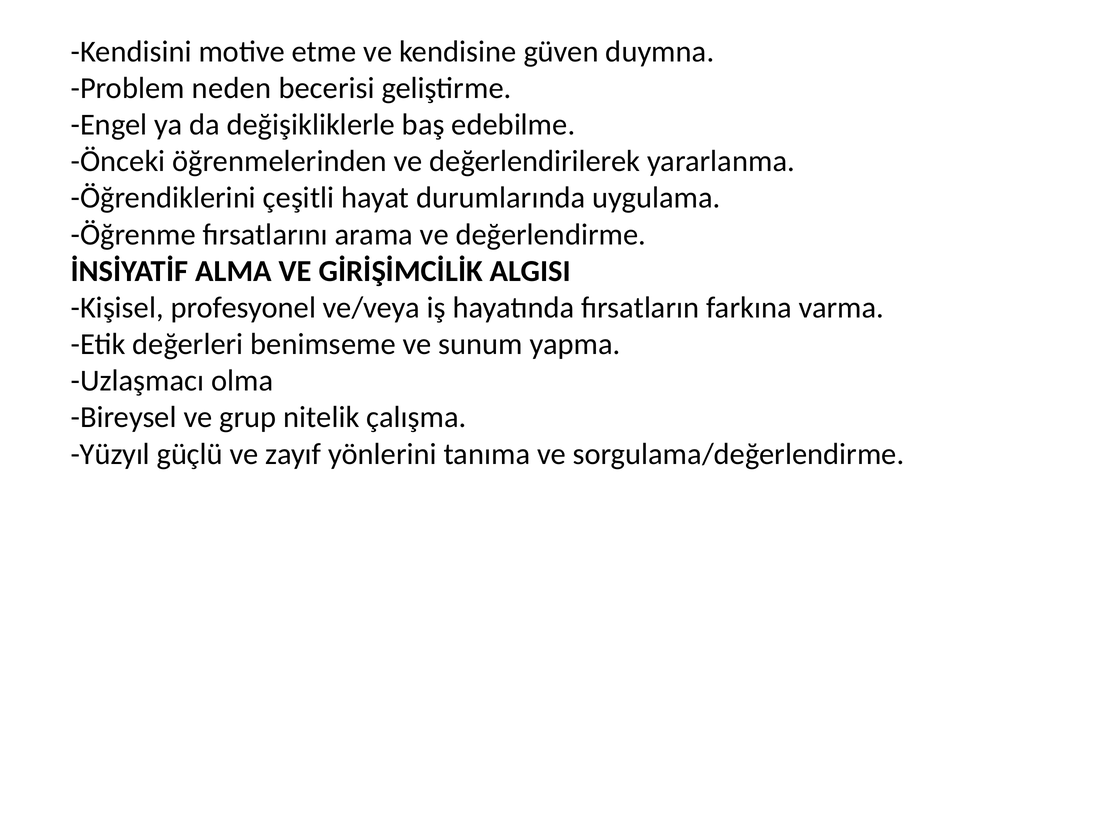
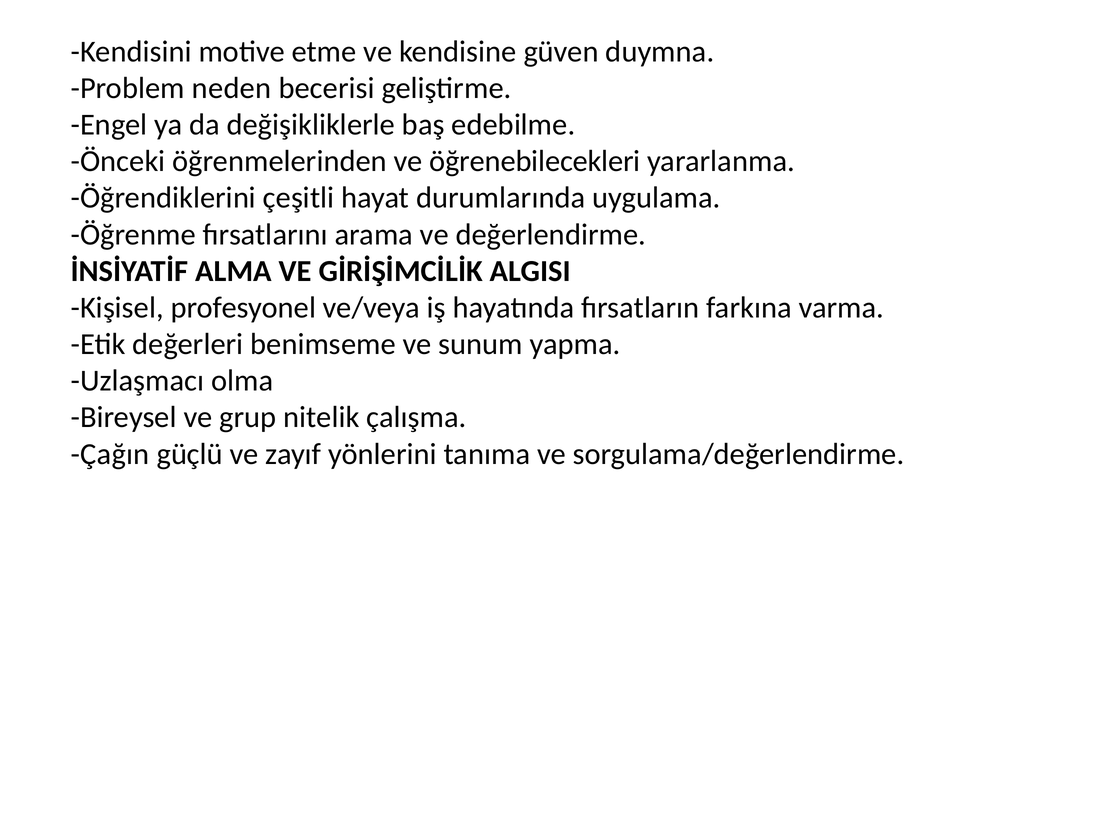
değerlendirilerek: değerlendirilerek -> öğrenebilecekleri
Yüzyıl: Yüzyıl -> Çağın
